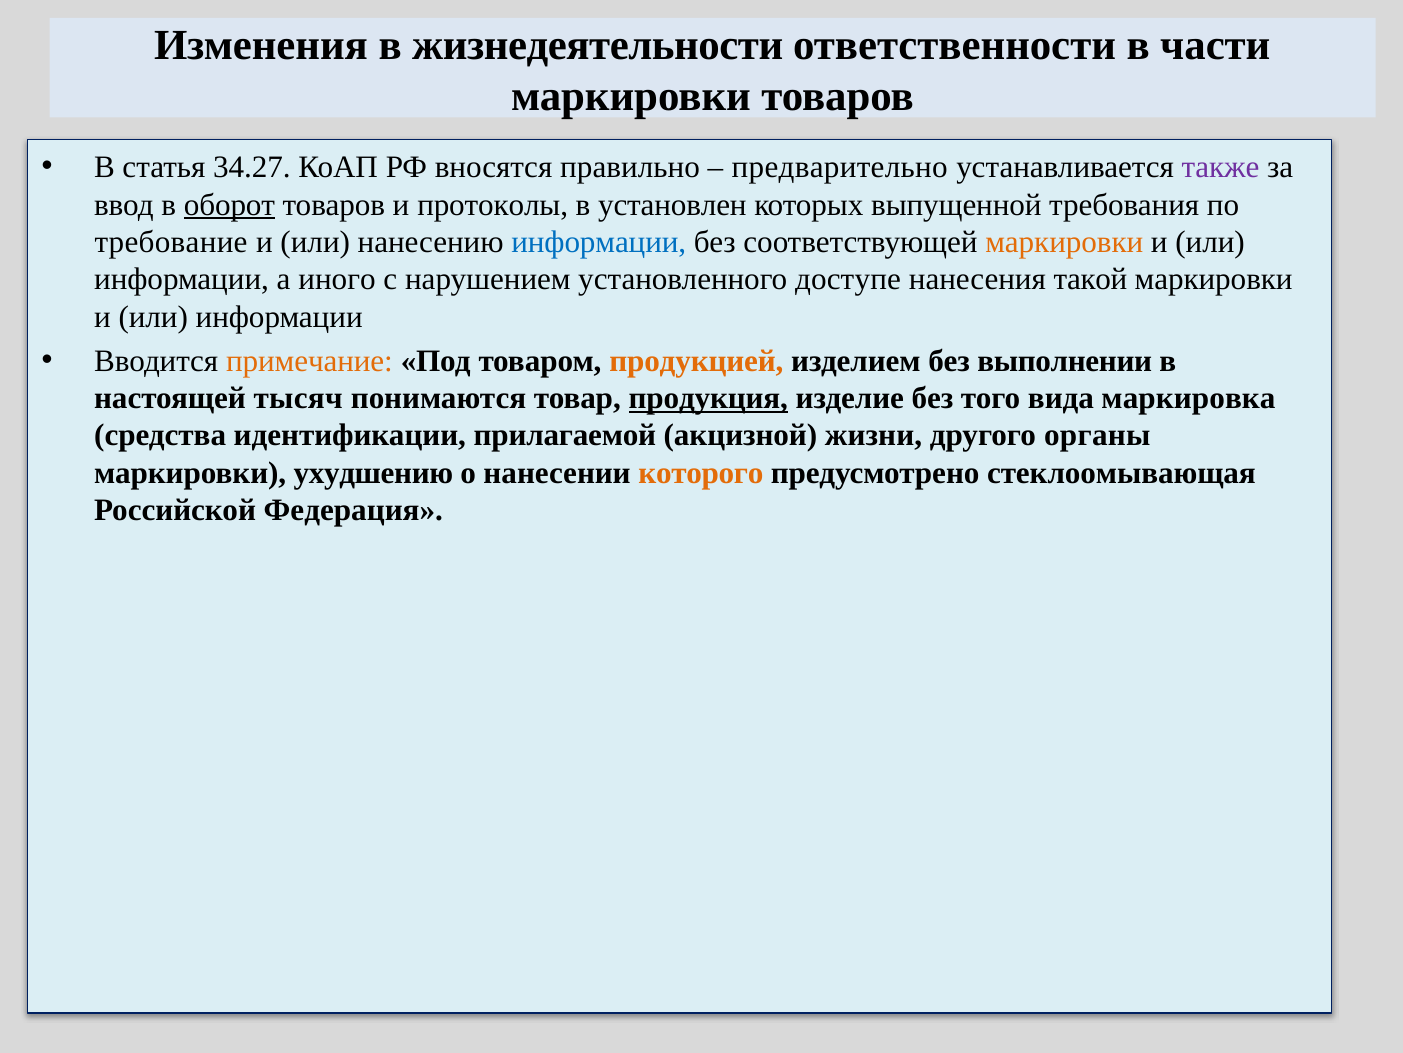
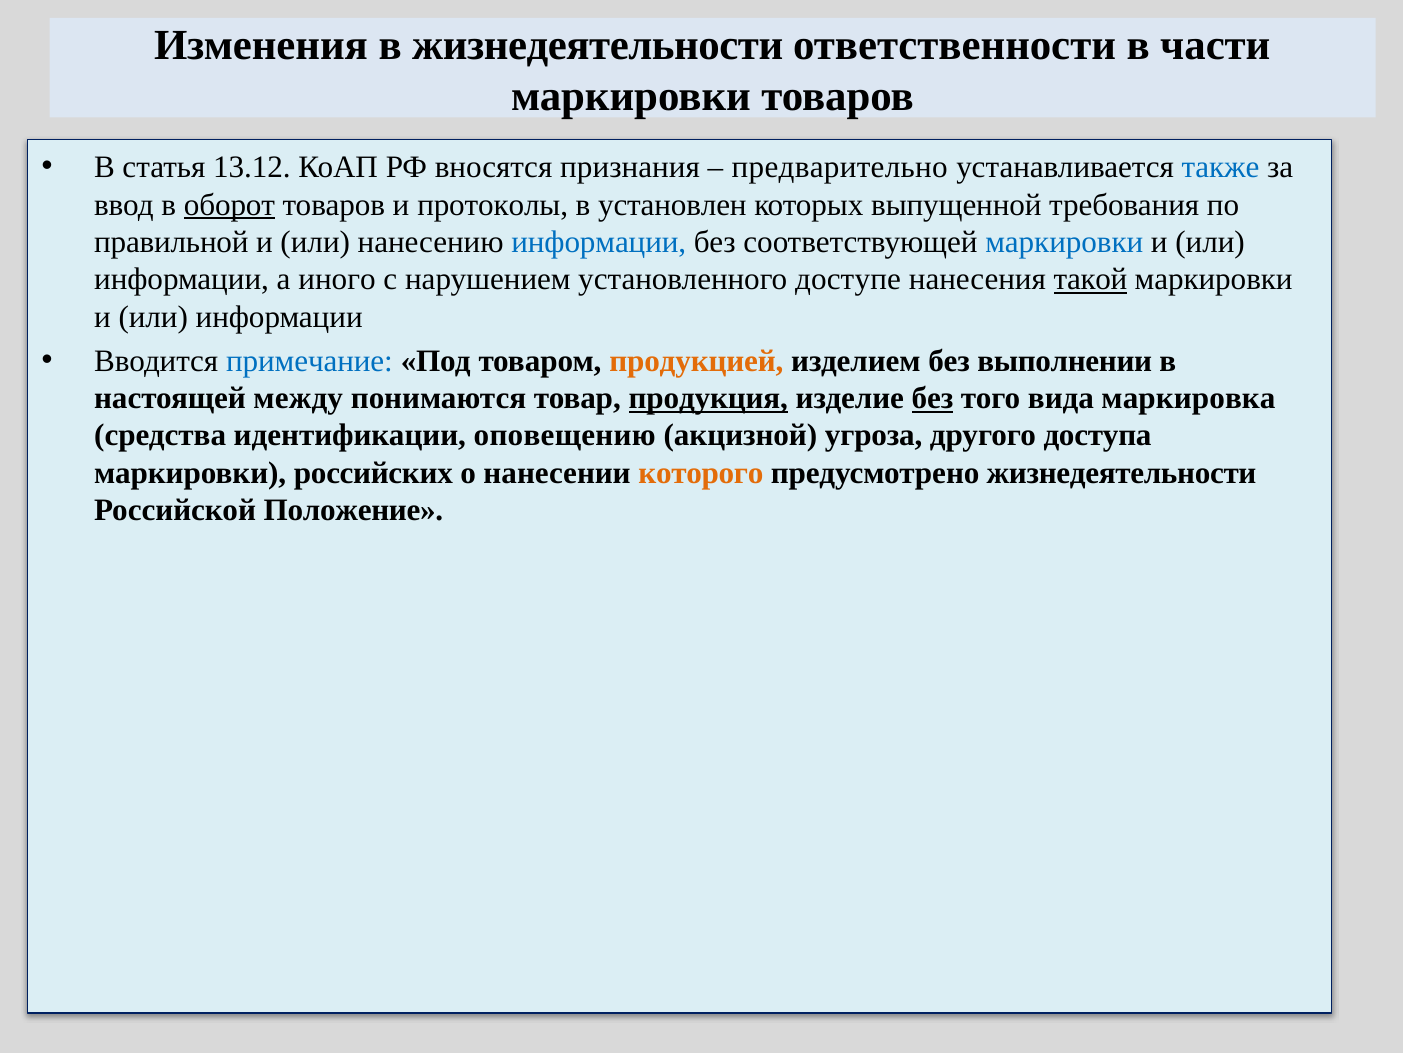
34.27: 34.27 -> 13.12
правильно: правильно -> признания
также colour: purple -> blue
требование: требование -> правильной
маркировки at (1064, 242) colour: orange -> blue
такой underline: none -> present
примечание colour: orange -> blue
тысяч: тысяч -> между
без at (932, 398) underline: none -> present
прилагаемой: прилагаемой -> оповещению
жизни: жизни -> угроза
органы: органы -> доступа
ухудшению: ухудшению -> российских
предусмотрено стеклоомывающая: стеклоомывающая -> жизнедеятельности
Федерация: Федерация -> Положение
